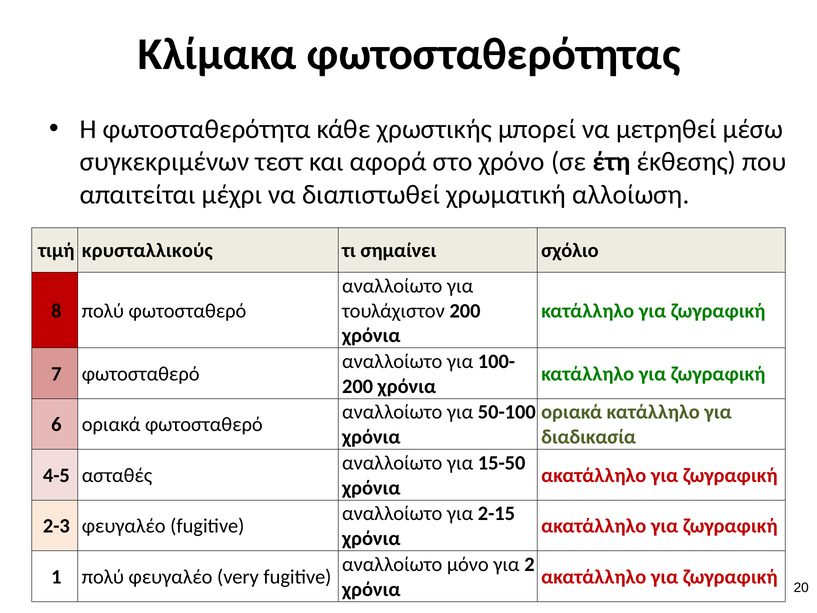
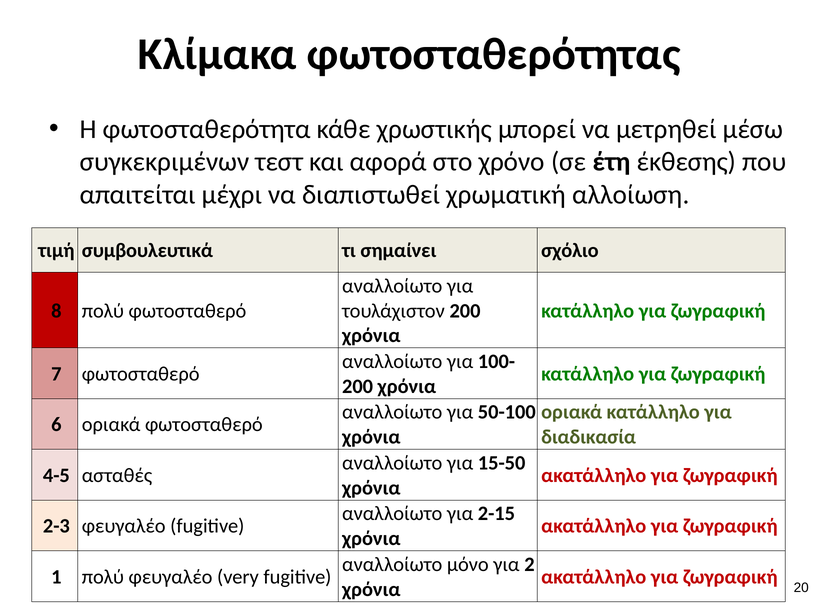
κρυσταλλικούς: κρυσταλλικούς -> συμβουλευτικά
